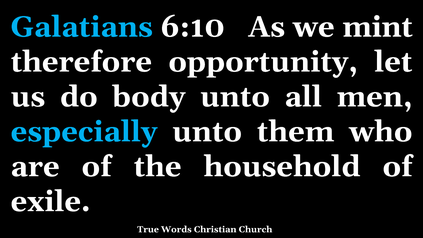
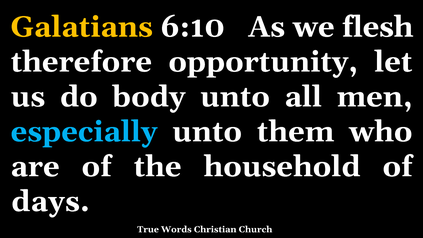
Galatians colour: light blue -> yellow
mint: mint -> flesh
exile: exile -> days
